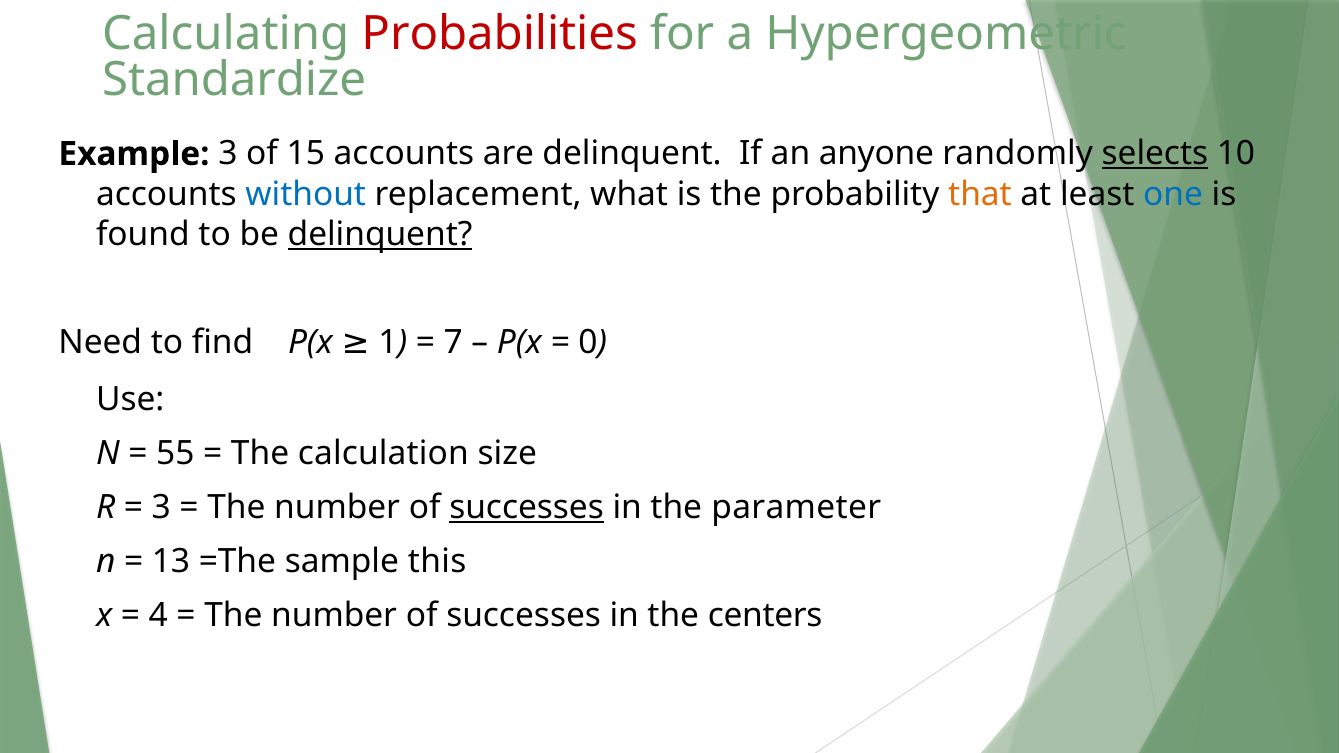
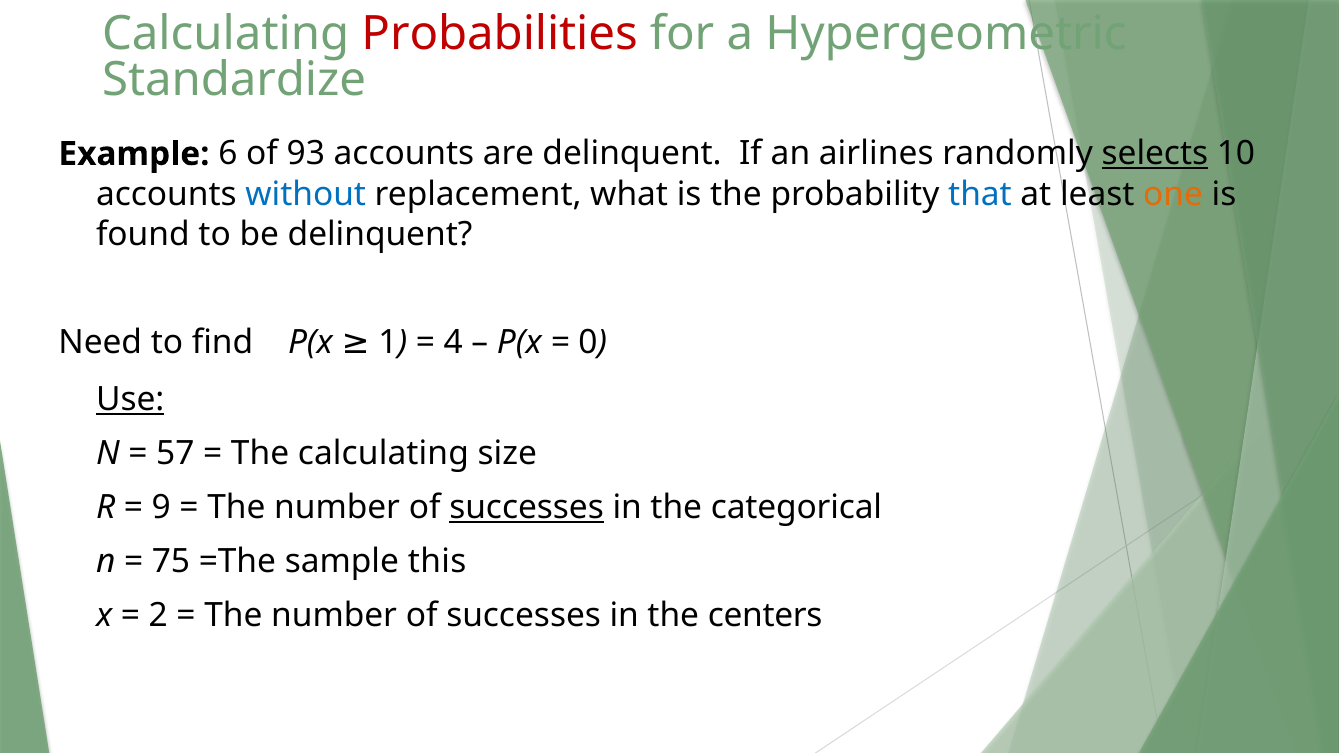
Example 3: 3 -> 6
15: 15 -> 93
anyone: anyone -> airlines
that colour: orange -> blue
one colour: blue -> orange
delinquent at (380, 234) underline: present -> none
7: 7 -> 4
Use underline: none -> present
55: 55 -> 57
The calculation: calculation -> calculating
3 at (161, 508): 3 -> 9
parameter: parameter -> categorical
13: 13 -> 75
4: 4 -> 2
